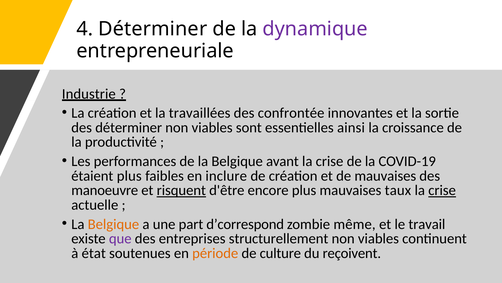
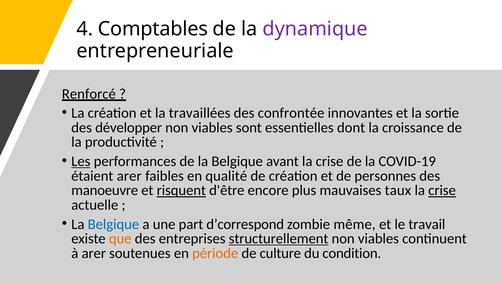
4 Déterminer: Déterminer -> Comptables
Industrie: Industrie -> Renforcé
des déterminer: déterminer -> développer
ainsi: ainsi -> dont
Les underline: none -> present
étaient plus: plus -> arer
inclure: inclure -> qualité
de mauvaises: mauvaises -> personnes
Belgique at (113, 224) colour: orange -> blue
que colour: purple -> orange
structurellement underline: none -> present
à état: état -> arer
reçoivent: reçoivent -> condition
